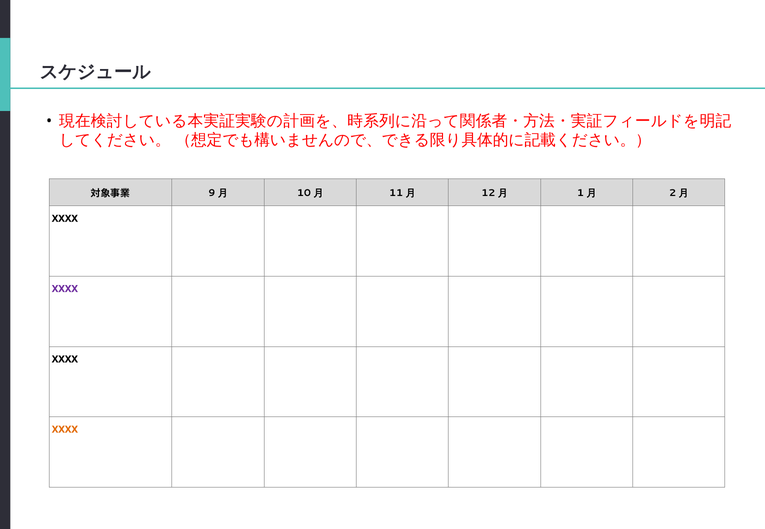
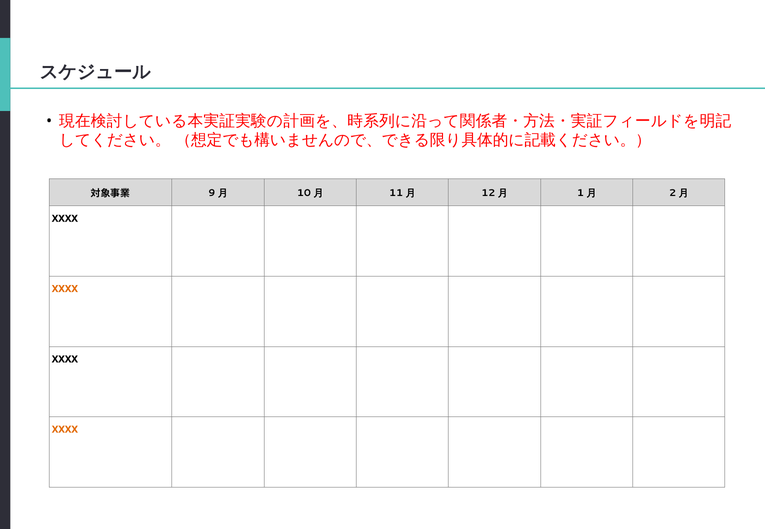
XXXX at (65, 289) colour: purple -> orange
